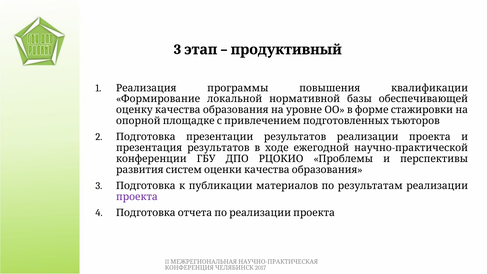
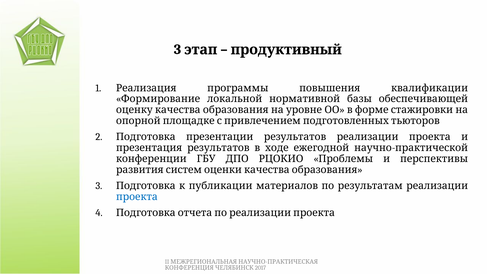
проекта at (137, 197) colour: purple -> blue
